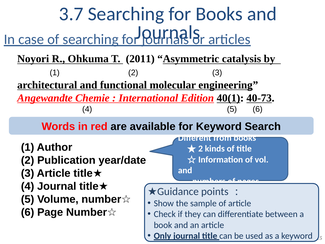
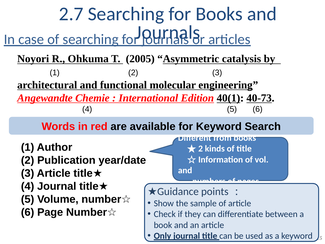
3.7: 3.7 -> 2.7
2011: 2011 -> 2005
